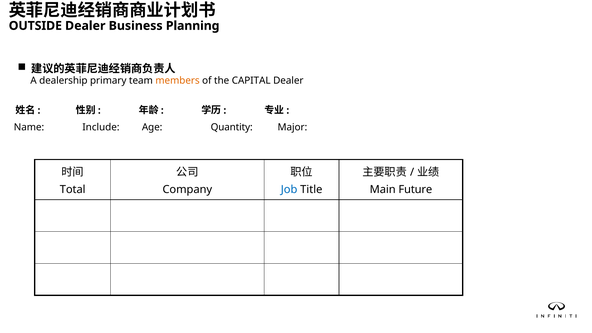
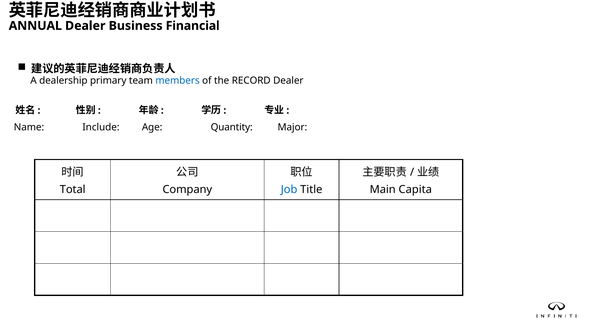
OUTSIDE: OUTSIDE -> ANNUAL
Planning: Planning -> Financial
members colour: orange -> blue
CAPITAL: CAPITAL -> RECORD
Future: Future -> Capita
